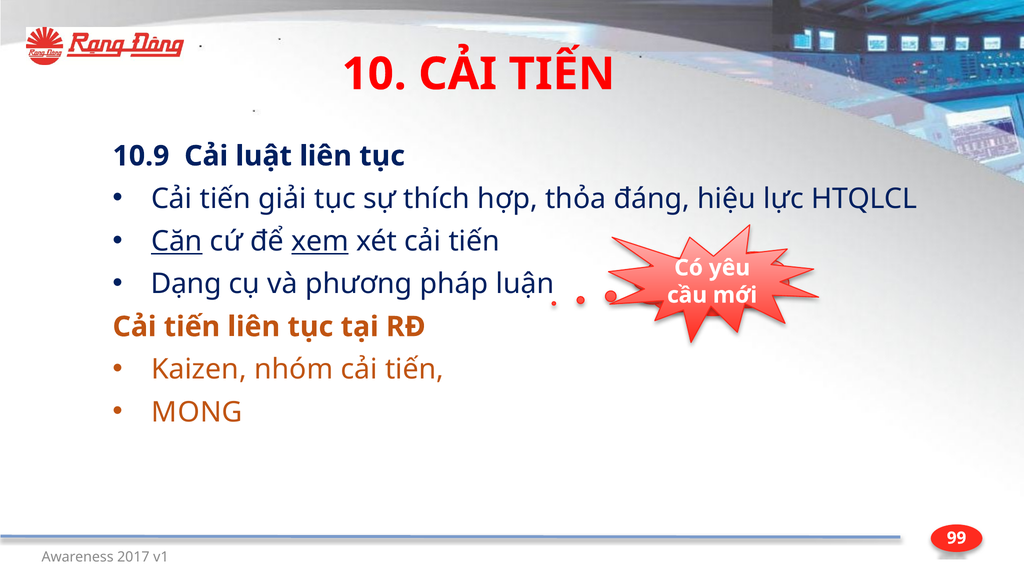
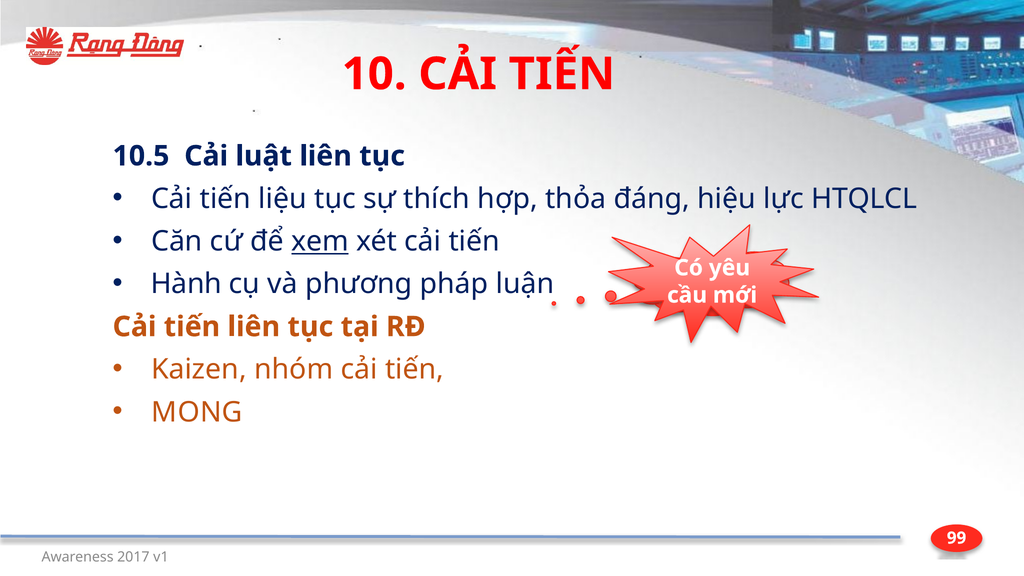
10.9: 10.9 -> 10.5
giải: giải -> liệu
Căn underline: present -> none
Dạng: Dạng -> Hành
